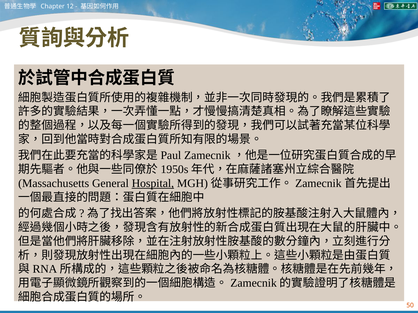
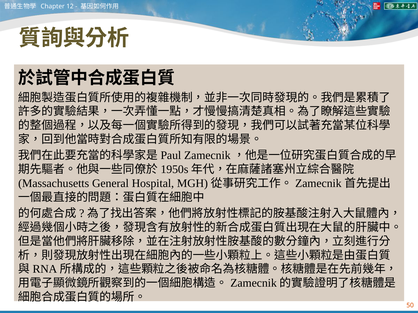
Hospital underline: present -> none
